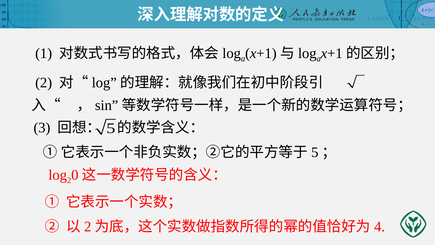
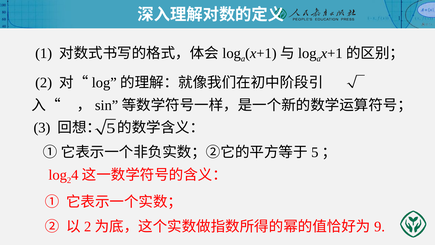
0: 0 -> 4
4: 4 -> 9
